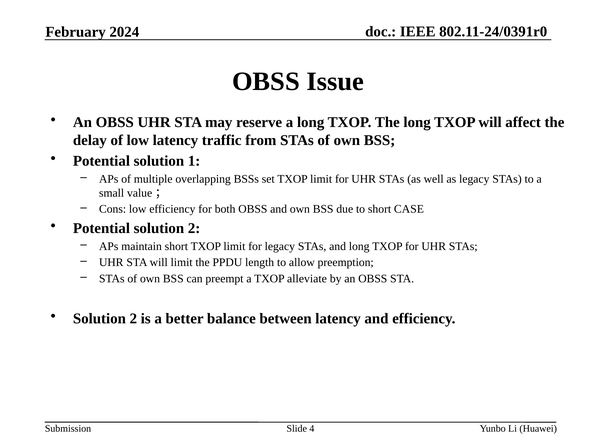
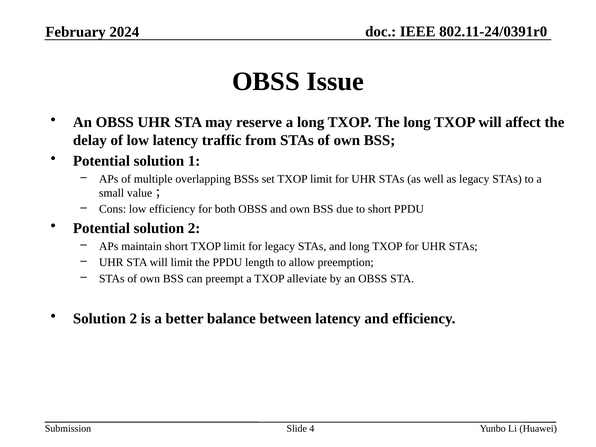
short CASE: CASE -> PPDU
